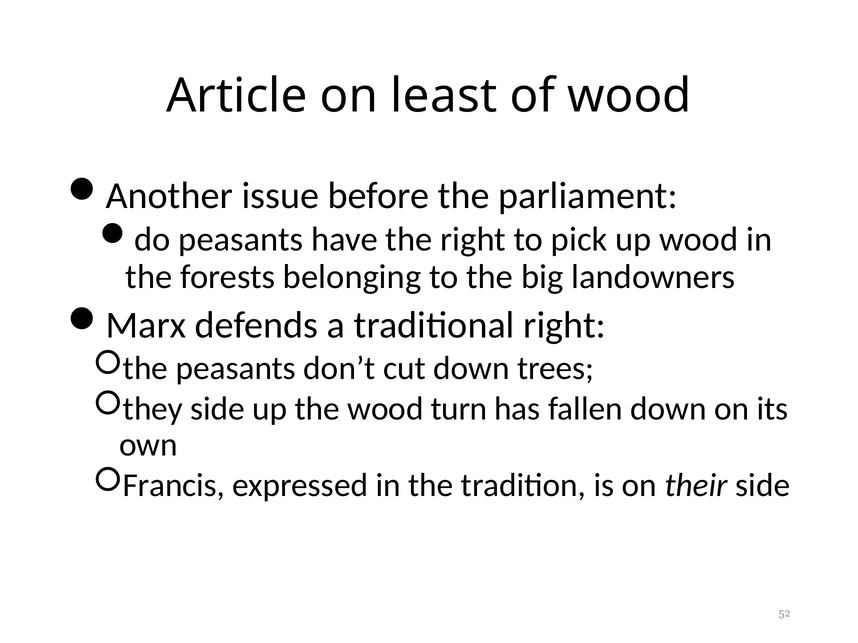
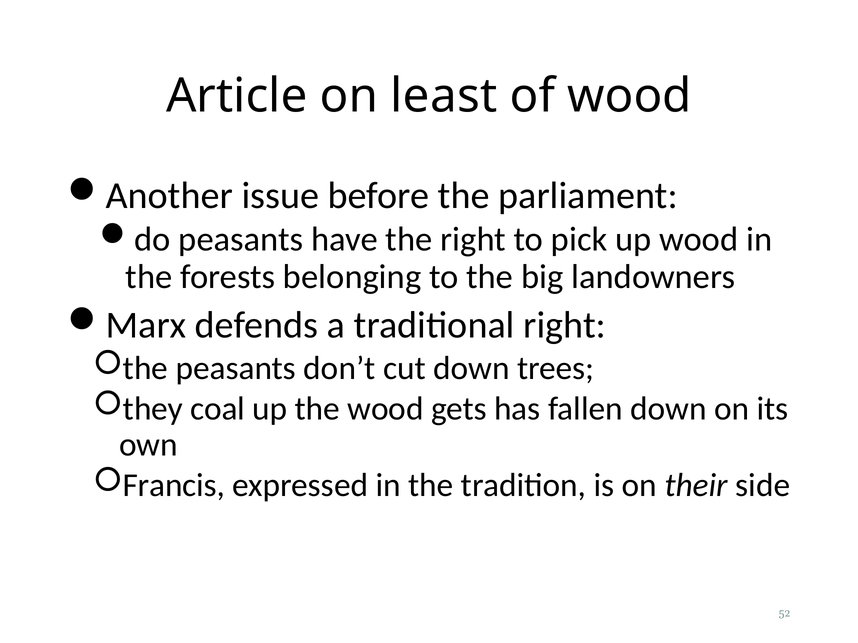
they side: side -> coal
turn: turn -> gets
